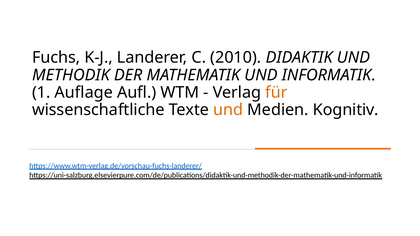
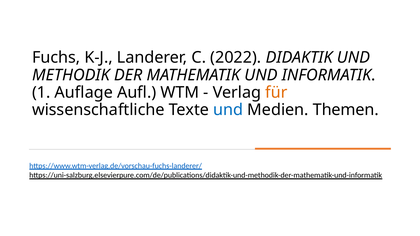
2010: 2010 -> 2022
und at (228, 110) colour: orange -> blue
Kognitiv: Kognitiv -> Themen
